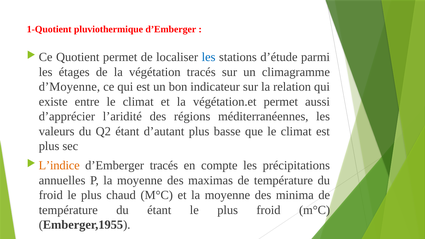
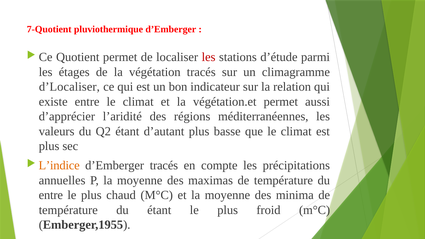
1-Quotient: 1-Quotient -> 7-Quotient
les at (209, 57) colour: blue -> red
d’Moyenne: d’Moyenne -> d’Localiser
froid at (51, 195): froid -> entre
